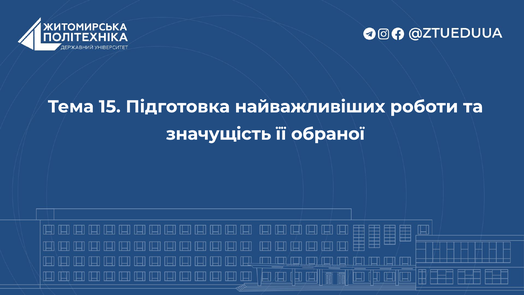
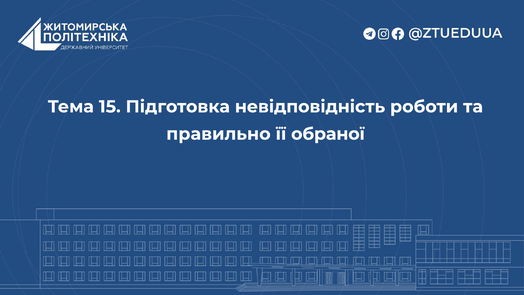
найважливіших: найважливіших -> невідповідність
значущість: значущість -> правильно
